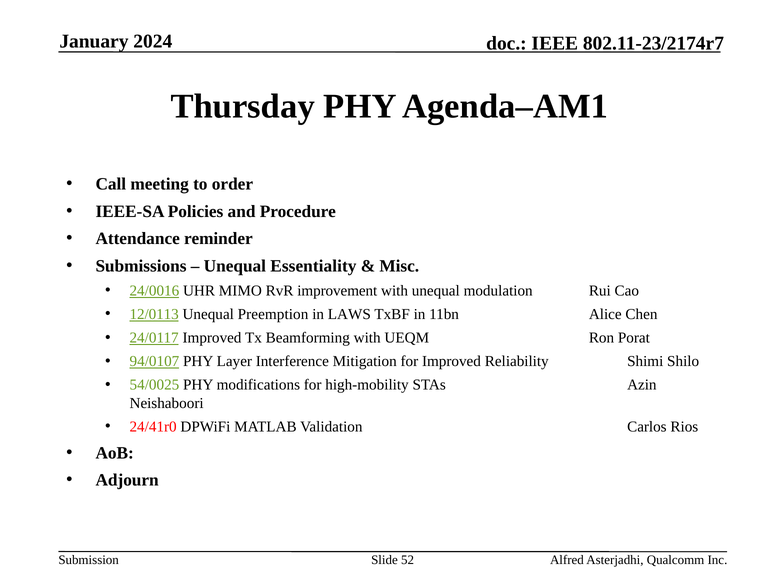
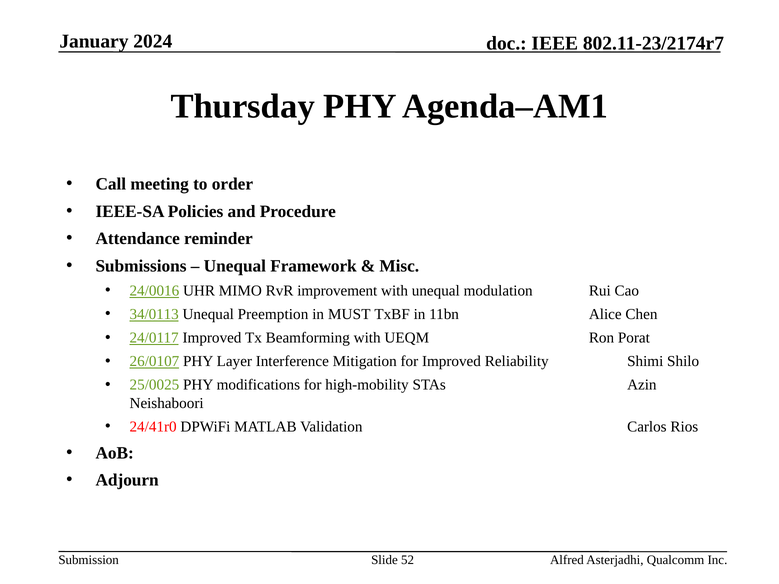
Essentiality: Essentiality -> Framework
12/0113: 12/0113 -> 34/0113
LAWS: LAWS -> MUST
94/0107: 94/0107 -> 26/0107
54/0025: 54/0025 -> 25/0025
